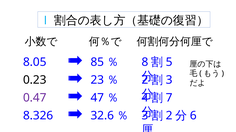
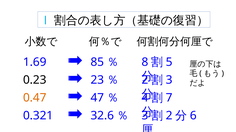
8.05: 8.05 -> 1.69
0.47 colour: purple -> orange
8.326: 8.326 -> 0.321
